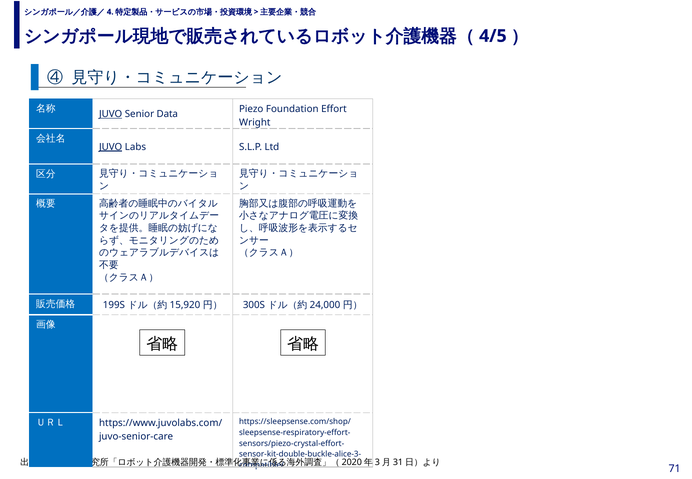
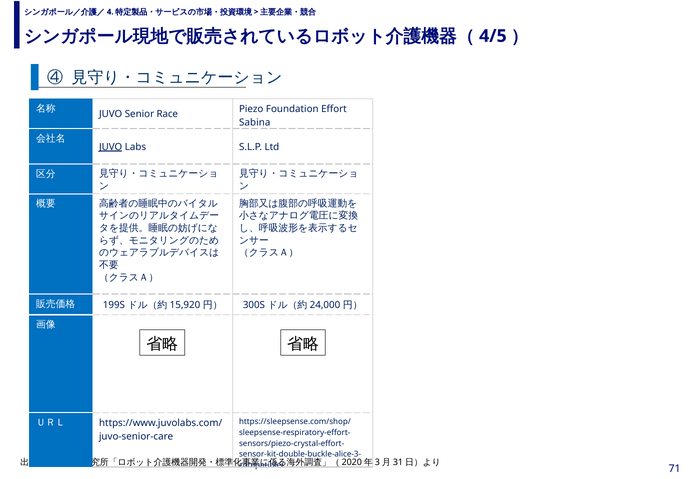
JUVO at (111, 114) underline: present -> none
Data: Data -> Race
Wright: Wright -> Sabina
